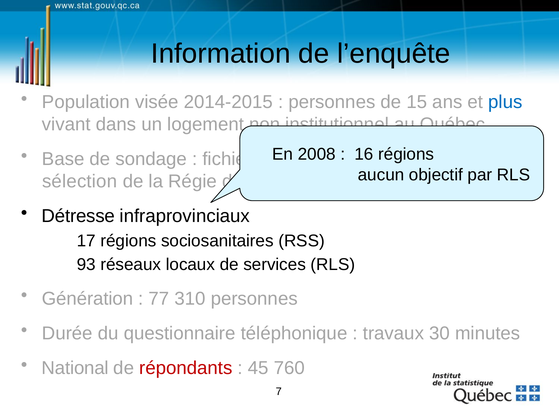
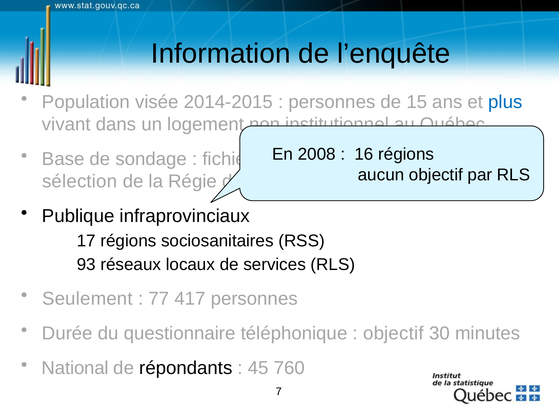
Détresse: Détresse -> Publique
Génération: Génération -> Seulement
310: 310 -> 417
travaux at (393, 333): travaux -> objectif
répondants colour: red -> black
